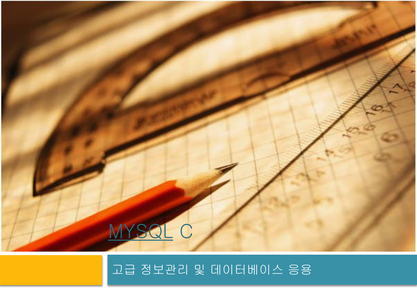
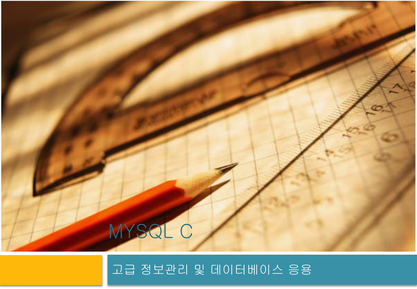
MYSQL underline: present -> none
